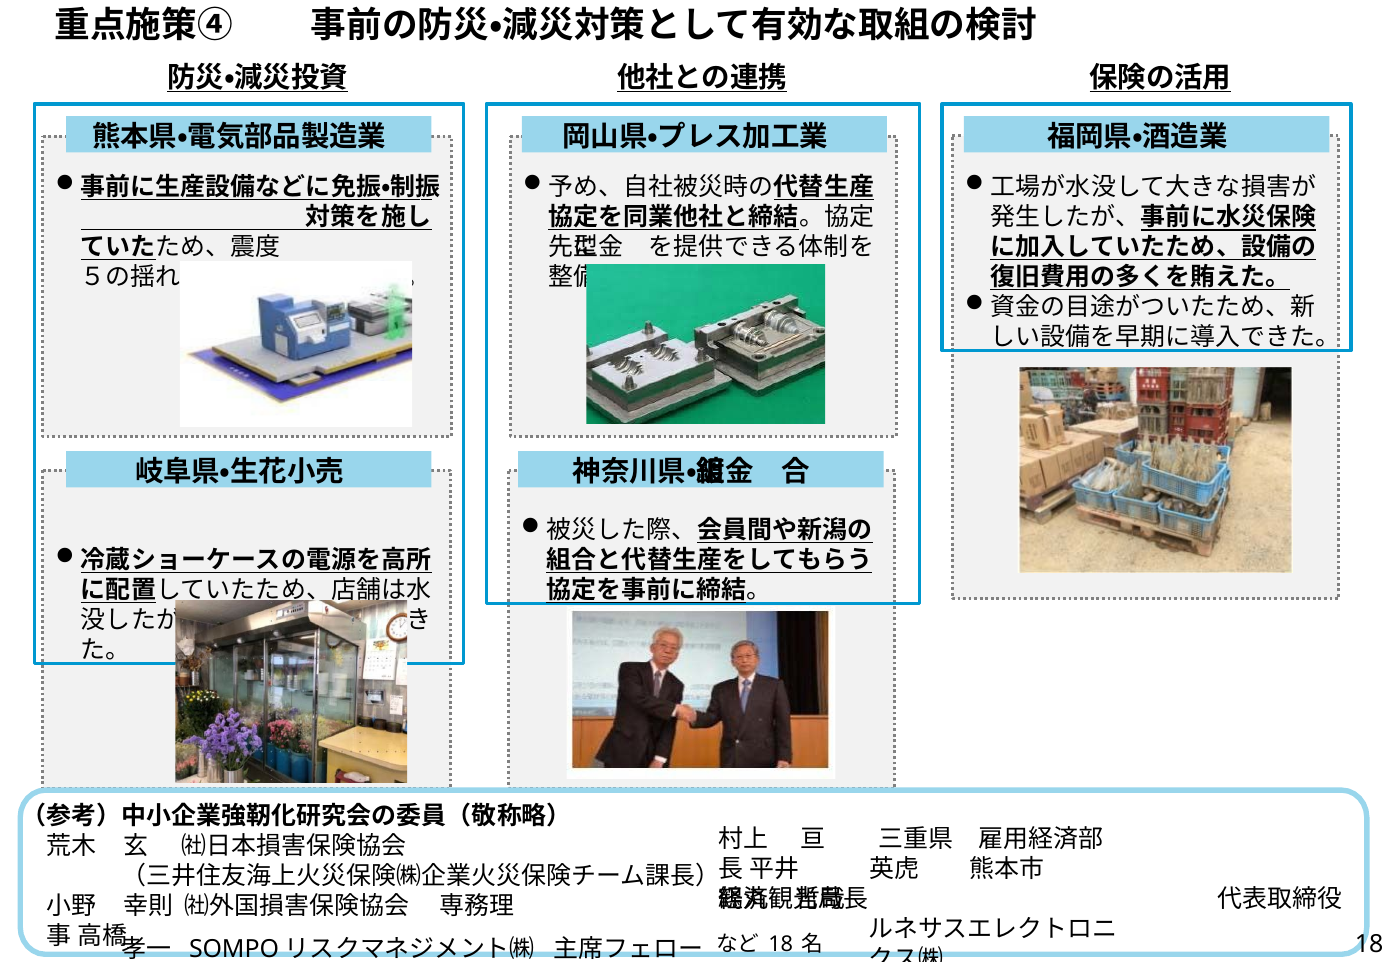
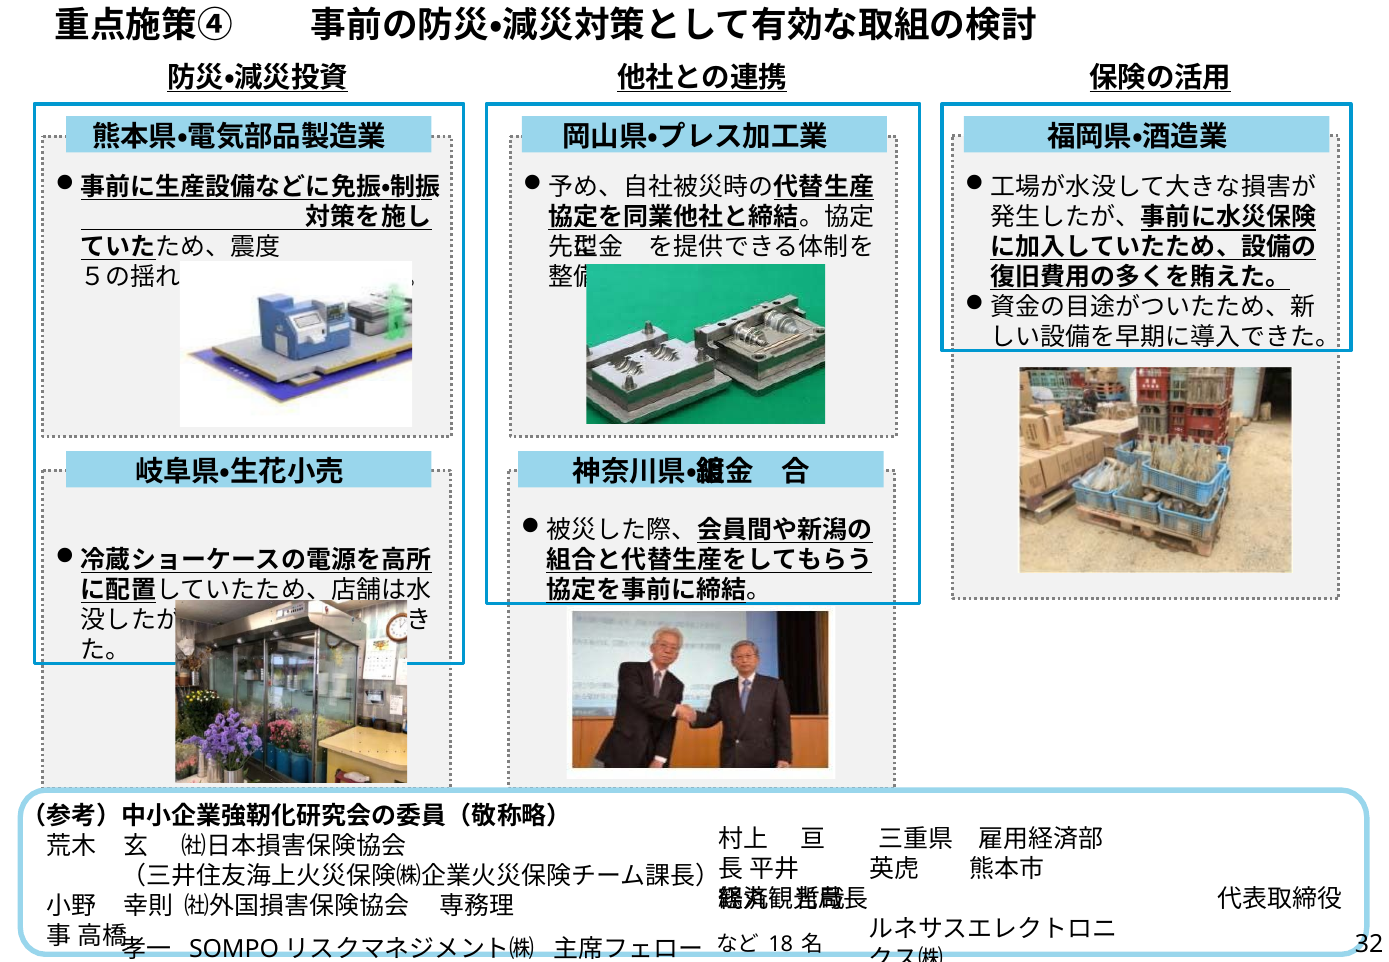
18 at (1369, 944): 18 -> 32
